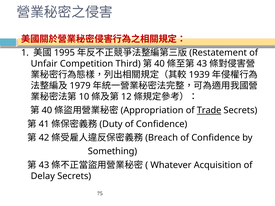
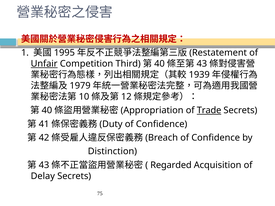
Unfair underline: none -> present
Something: Something -> Distinction
Whatever: Whatever -> Regarded
